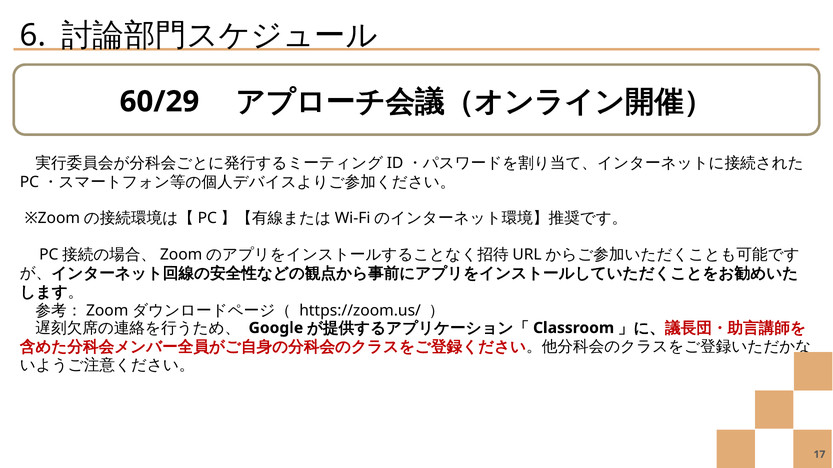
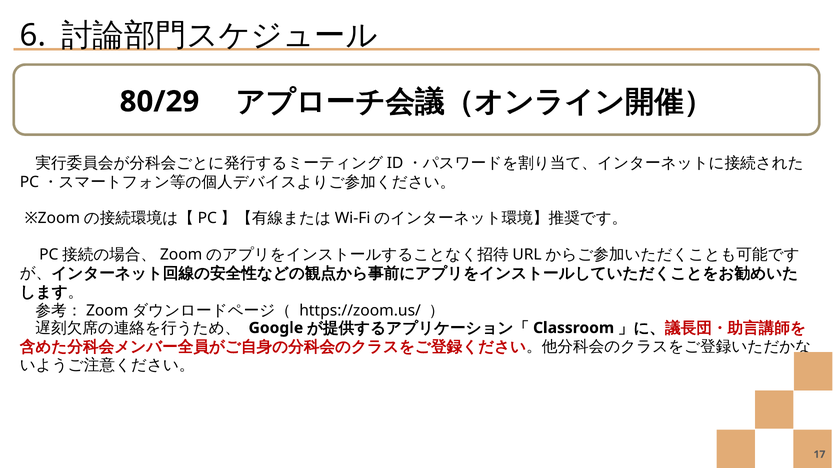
60/29: 60/29 -> 80/29
